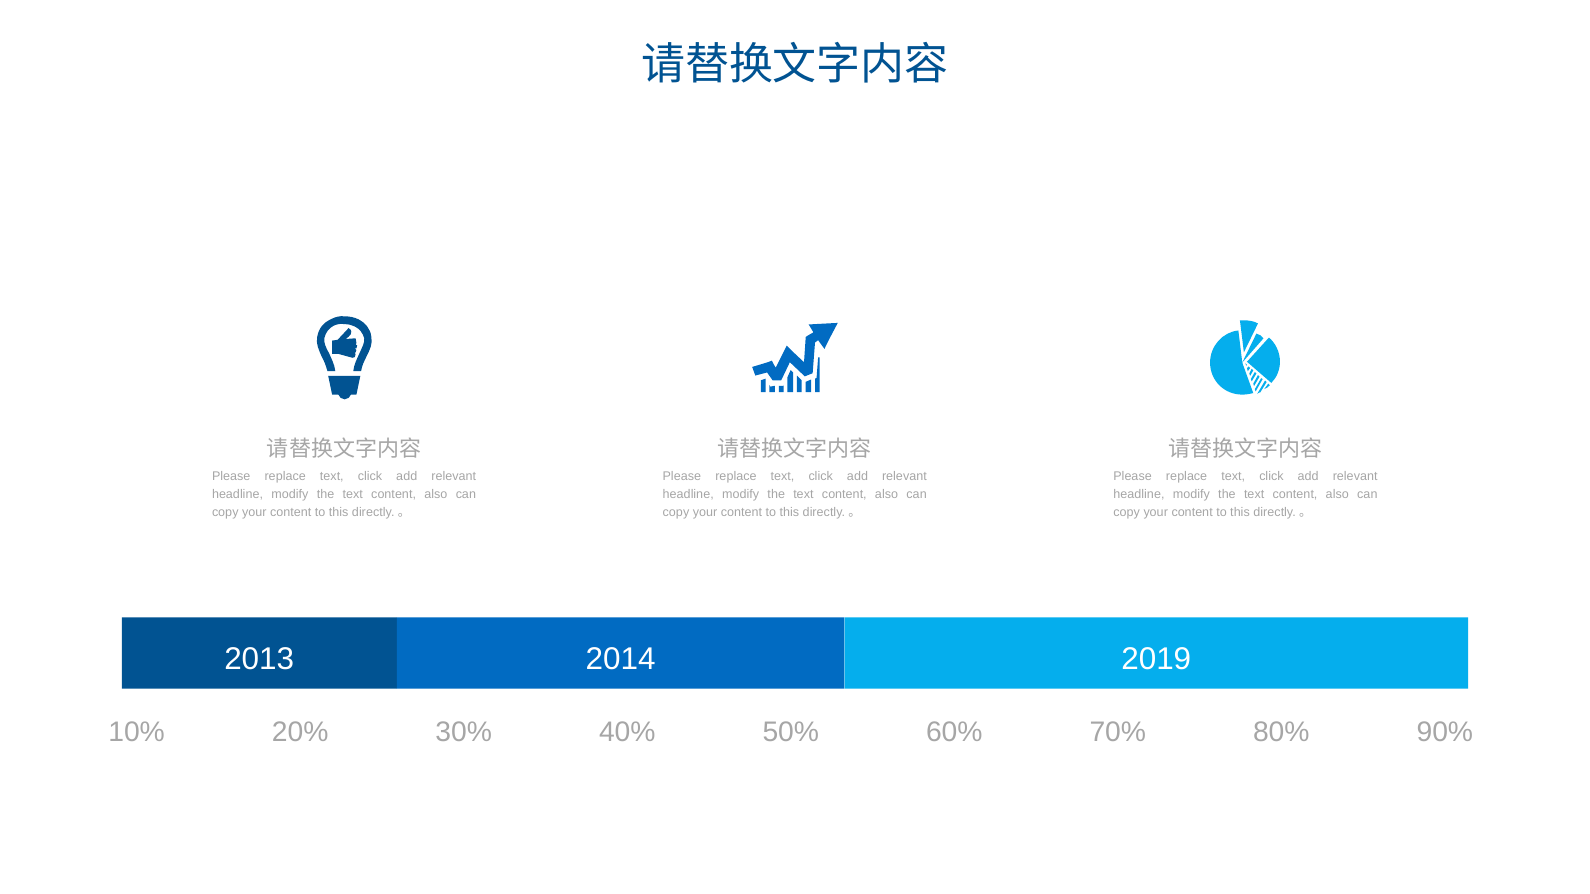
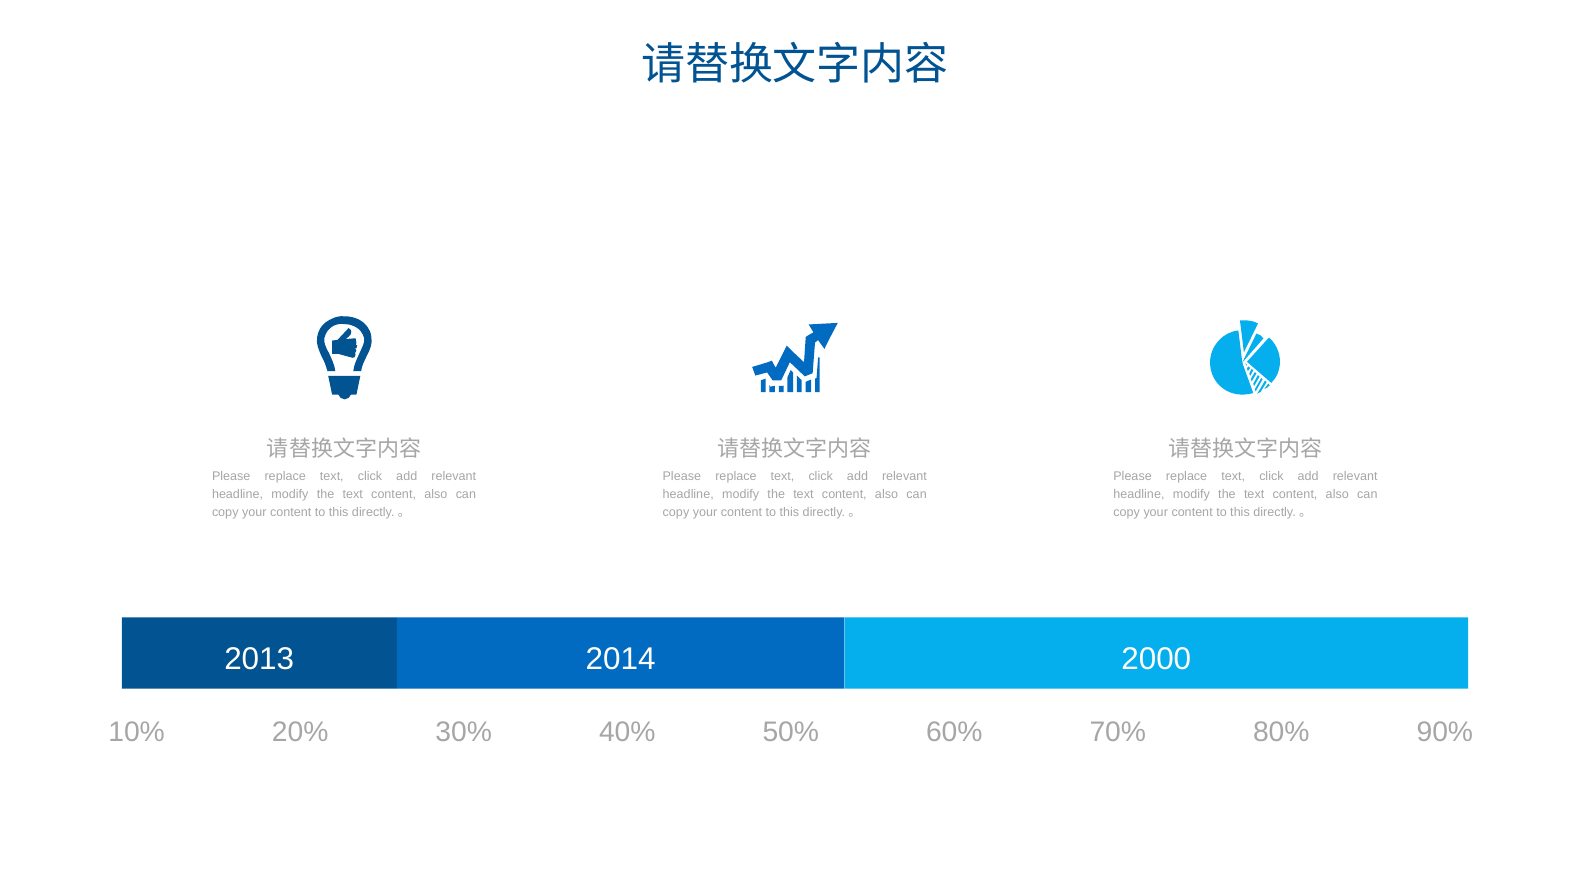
2019: 2019 -> 2000
